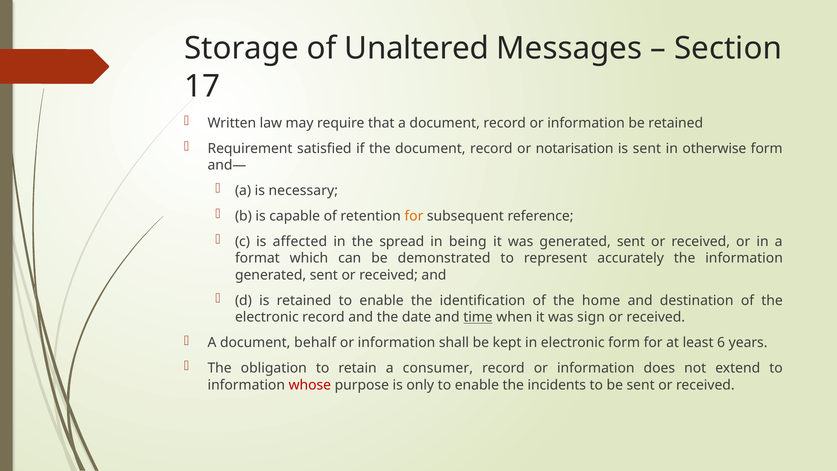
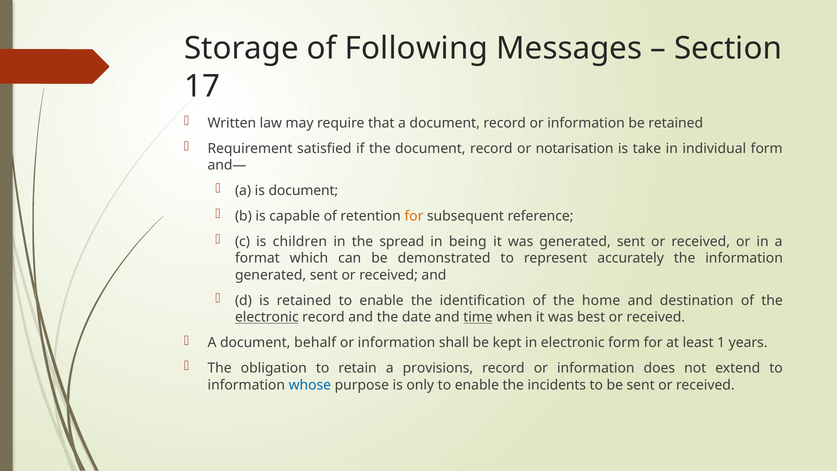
Unaltered: Unaltered -> Following
is sent: sent -> take
otherwise: otherwise -> individual
is necessary: necessary -> document
affected: affected -> children
electronic at (267, 317) underline: none -> present
sign: sign -> best
6: 6 -> 1
consumer: consumer -> provisions
whose colour: red -> blue
